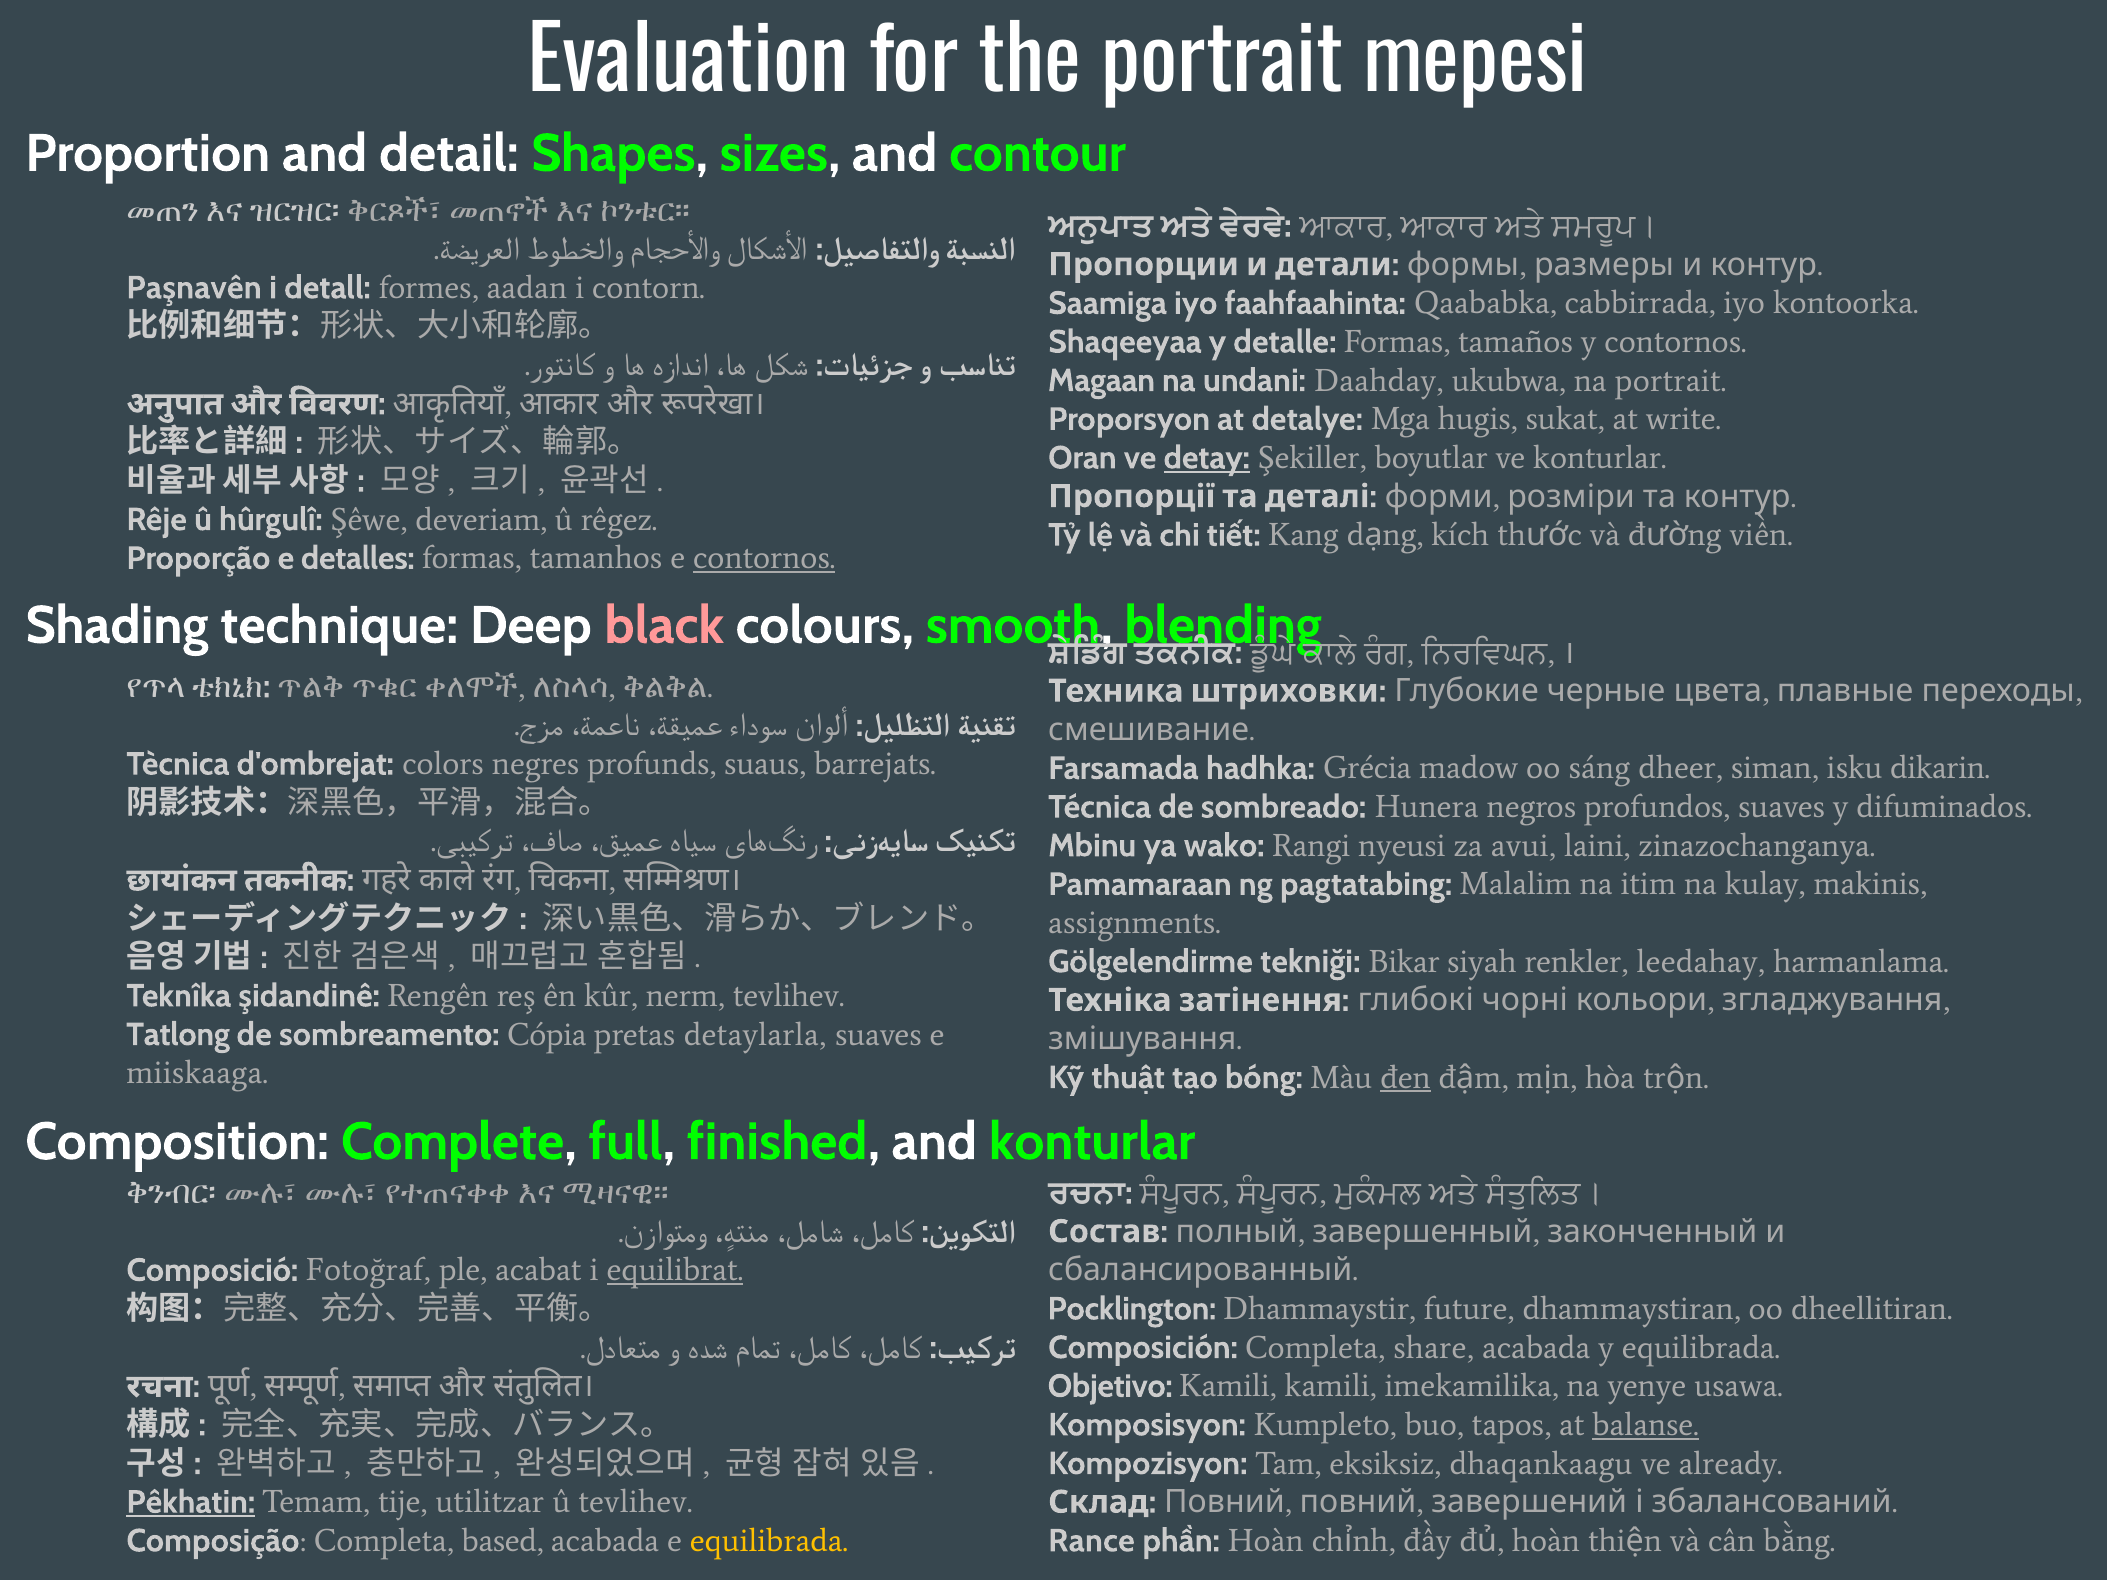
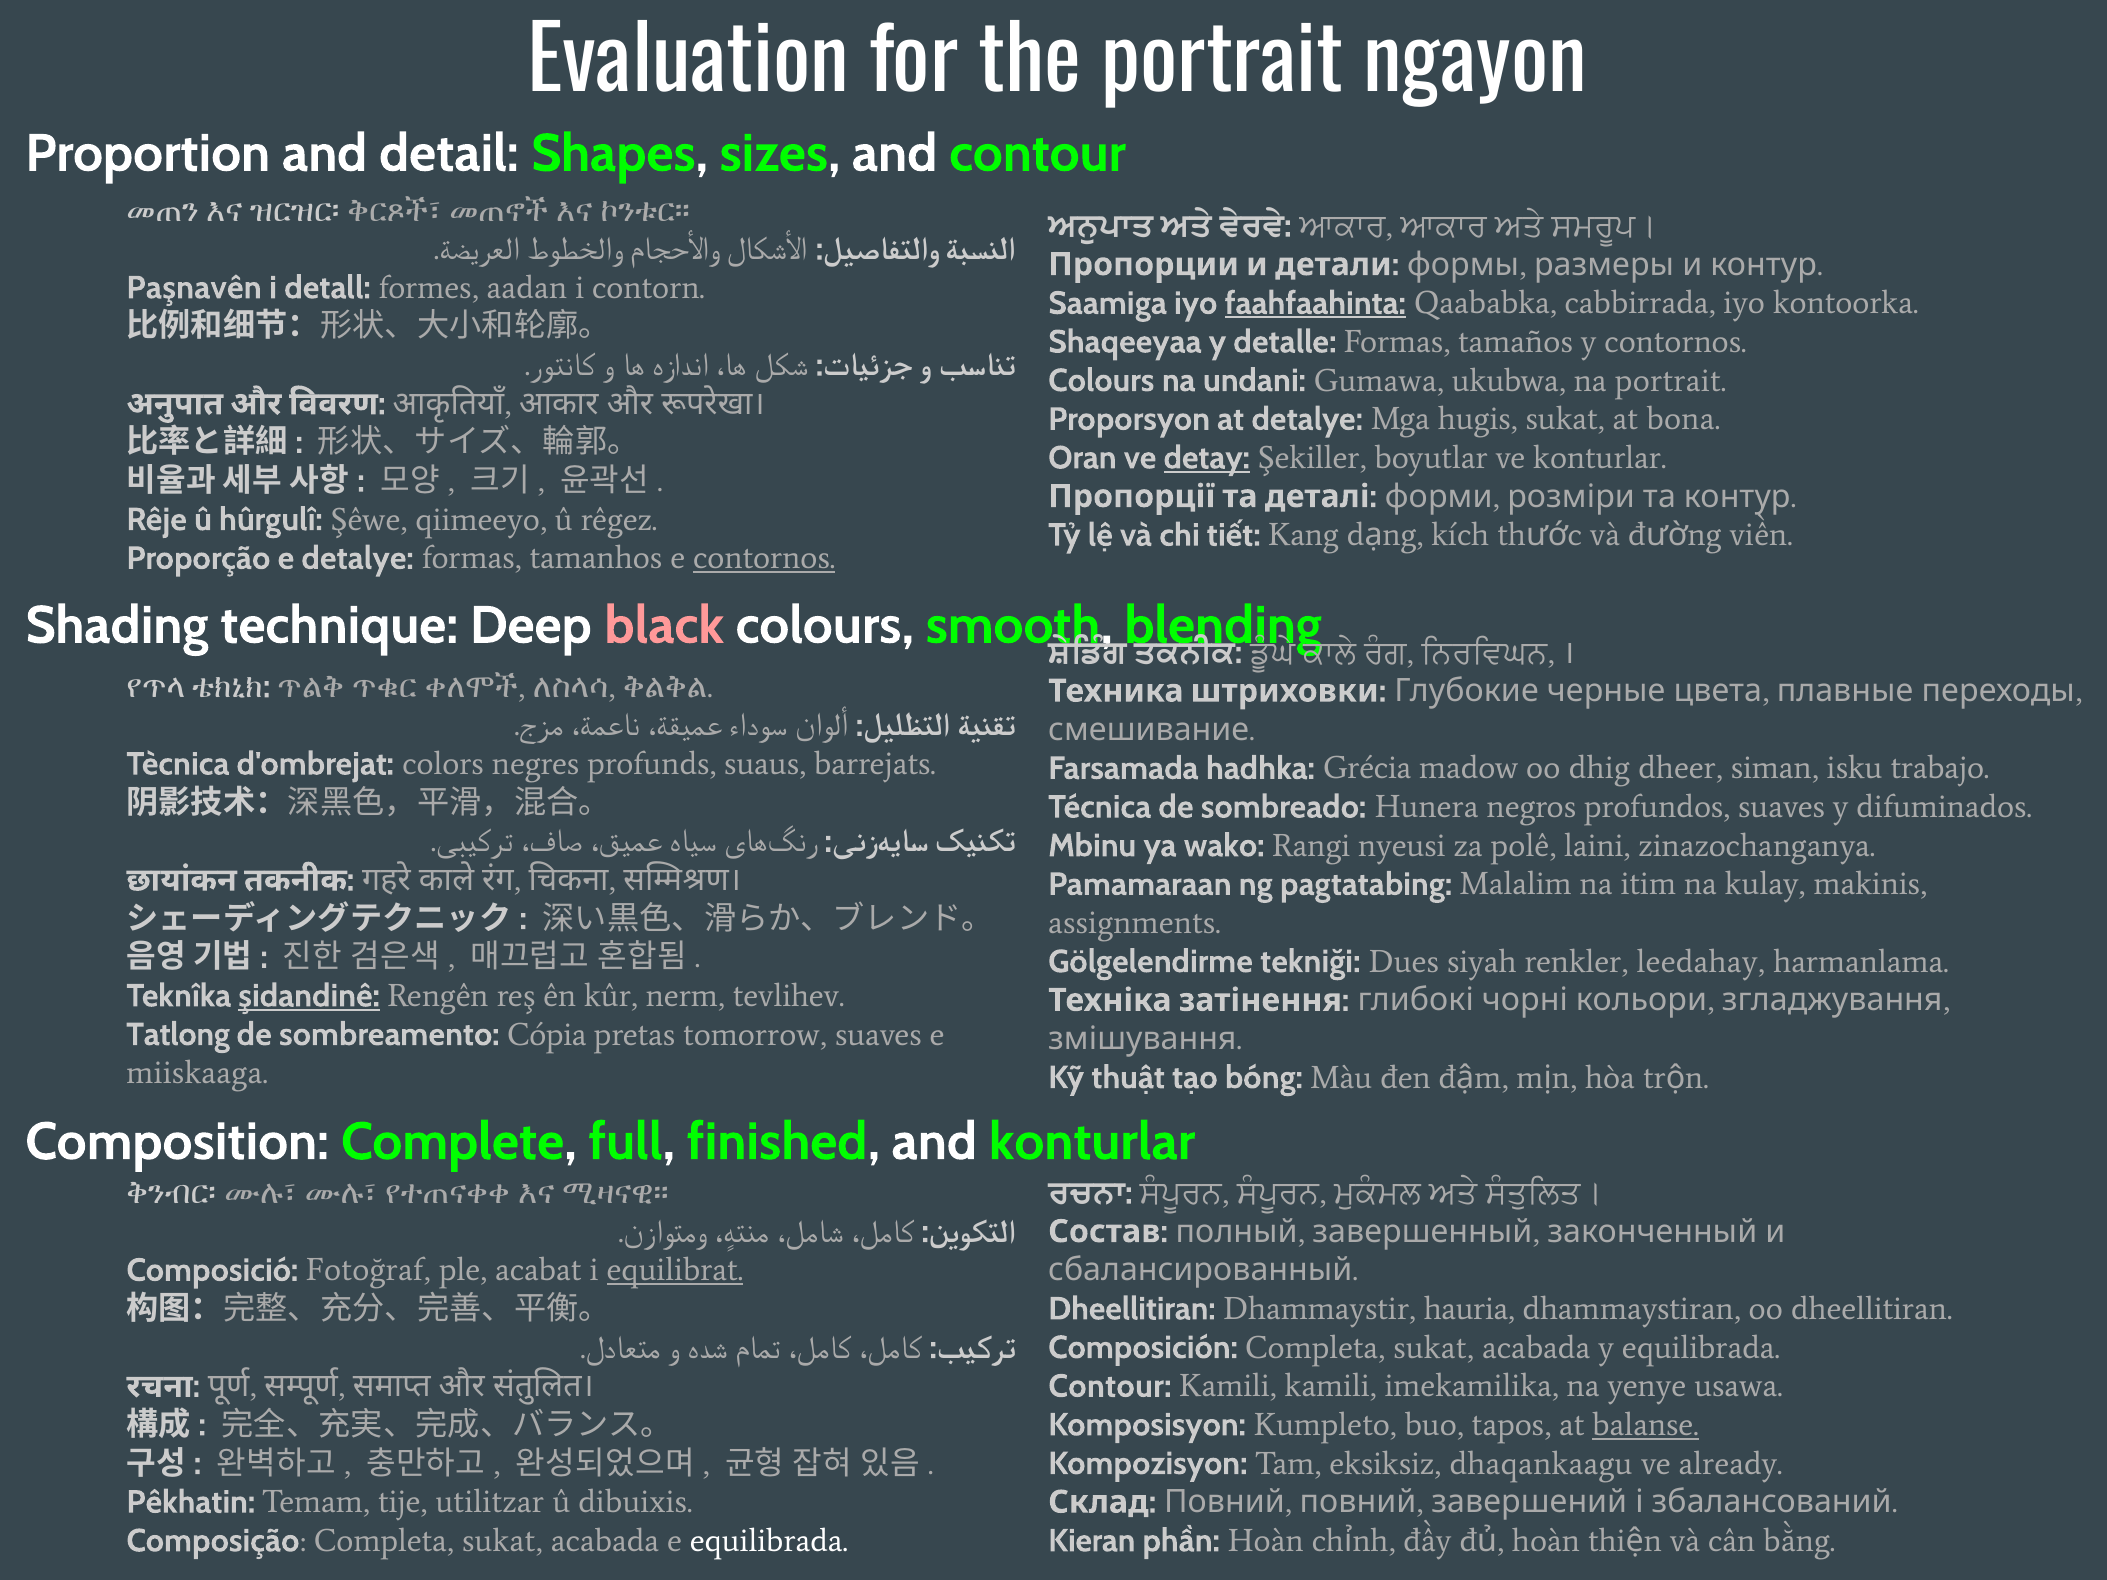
mepesi: mepesi -> ngayon
faahfaahinta underline: none -> present
Magaan at (1101, 381): Magaan -> Colours
Daahday: Daahday -> Gumawa
write: write -> bona
deveriam: deveriam -> qiimeeyo
e detalles: detalles -> detalye
sáng: sáng -> dhig
dikarin: dikarin -> trabajo
avui: avui -> polê
Bikar: Bikar -> Dues
şidandinê underline: none -> present
detaylarla: detaylarla -> tomorrow
đen underline: present -> none
Pocklington at (1132, 1309): Pocklington -> Dheellitiran
future: future -> hauria
Composición Completa share: share -> sukat
Objetivo at (1110, 1386): Objetivo -> Contour
Pêkhatin underline: present -> none
û tevlihev: tevlihev -> dibuixis
Composição Completa based: based -> sukat
equilibrada at (769, 1541) colour: yellow -> white
Rance: Rance -> Kieran
